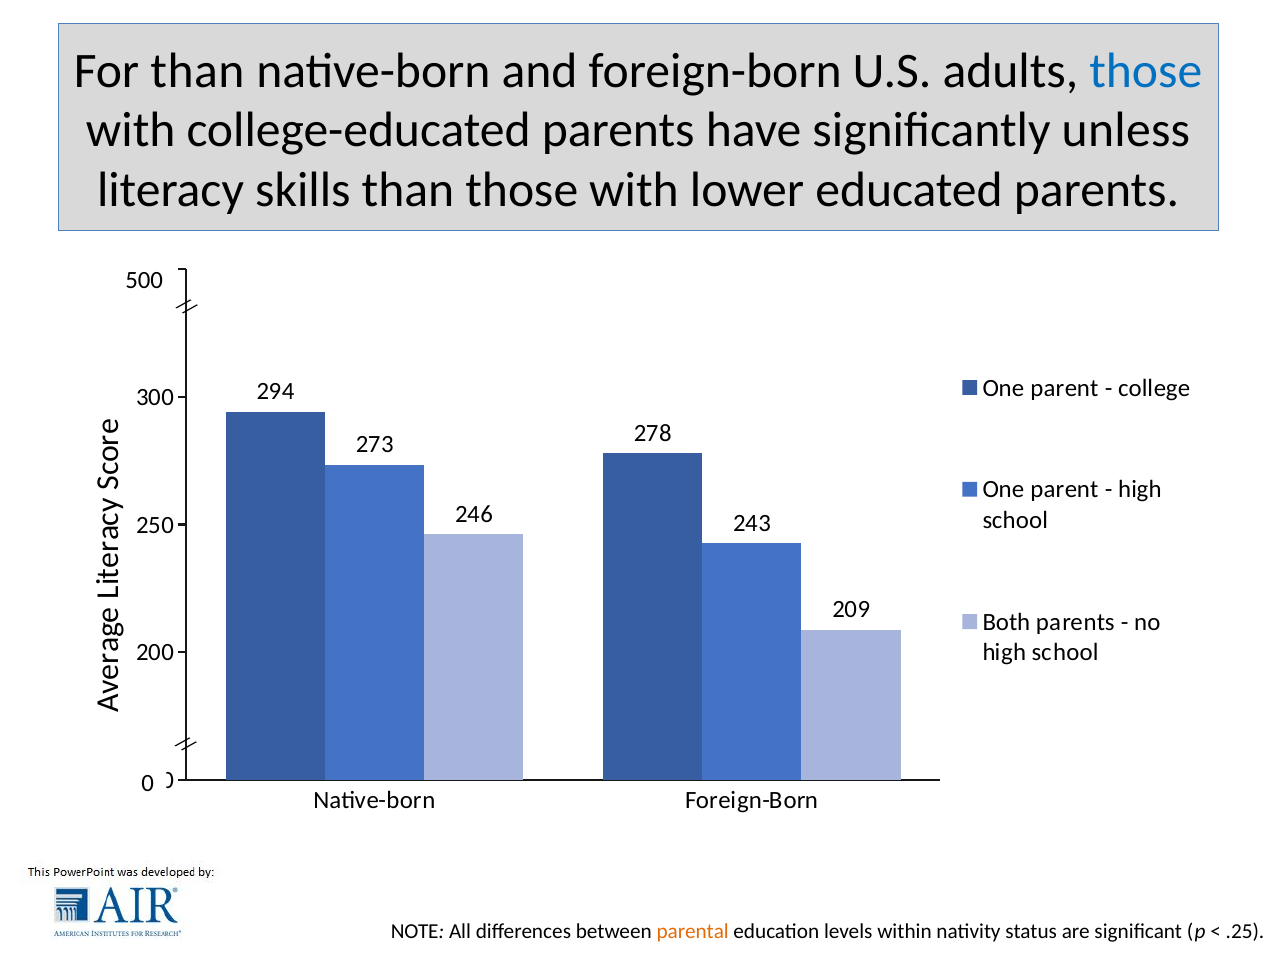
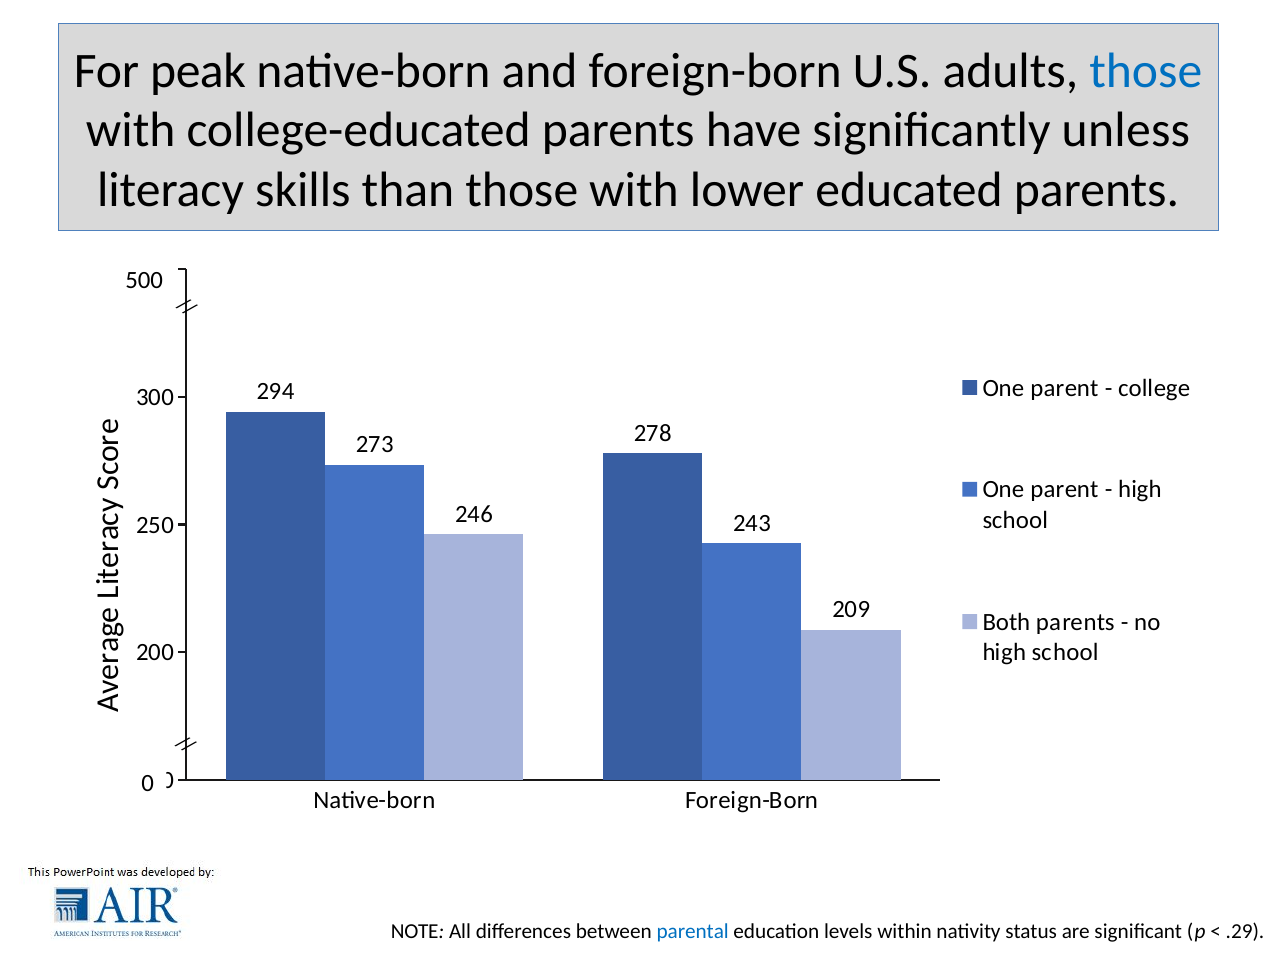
For than: than -> peak
parental colour: orange -> blue
.25: .25 -> .29
